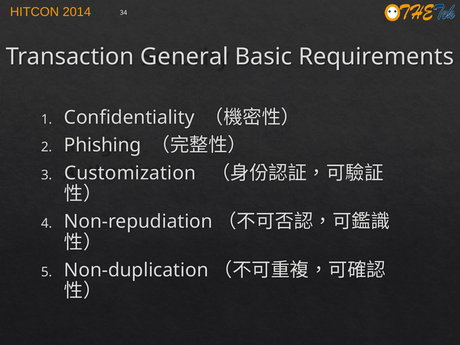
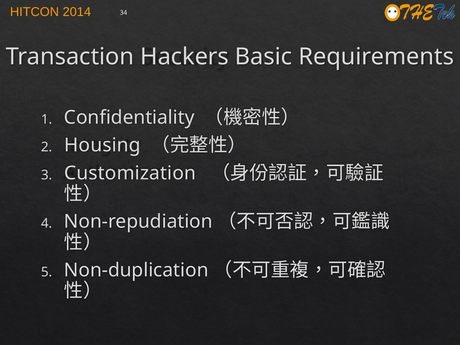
General: General -> Hackers
Phishing: Phishing -> Housing
